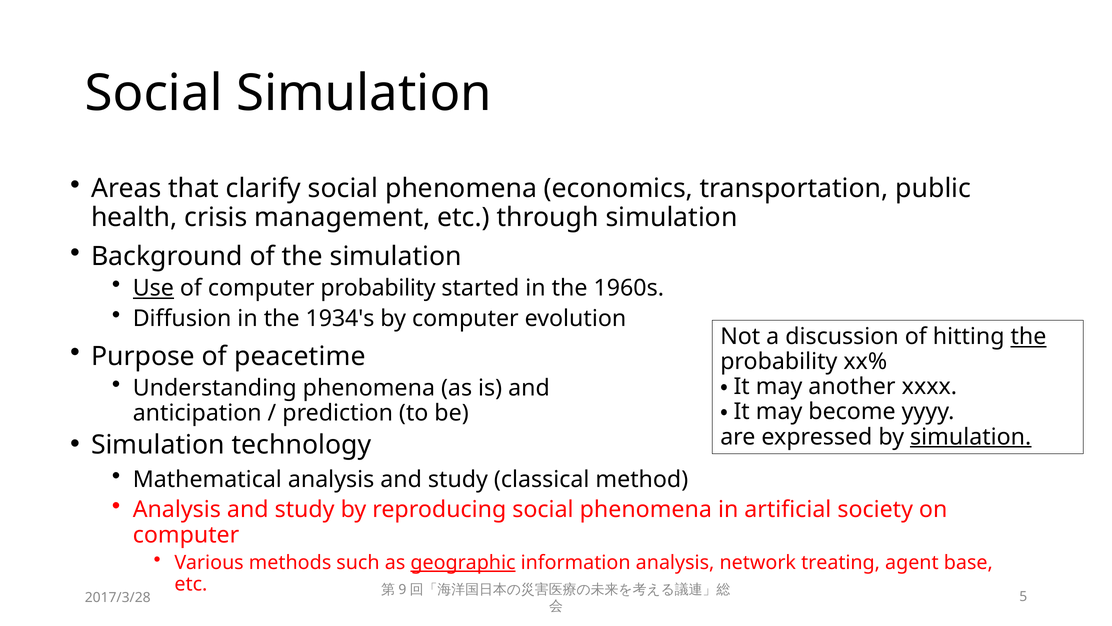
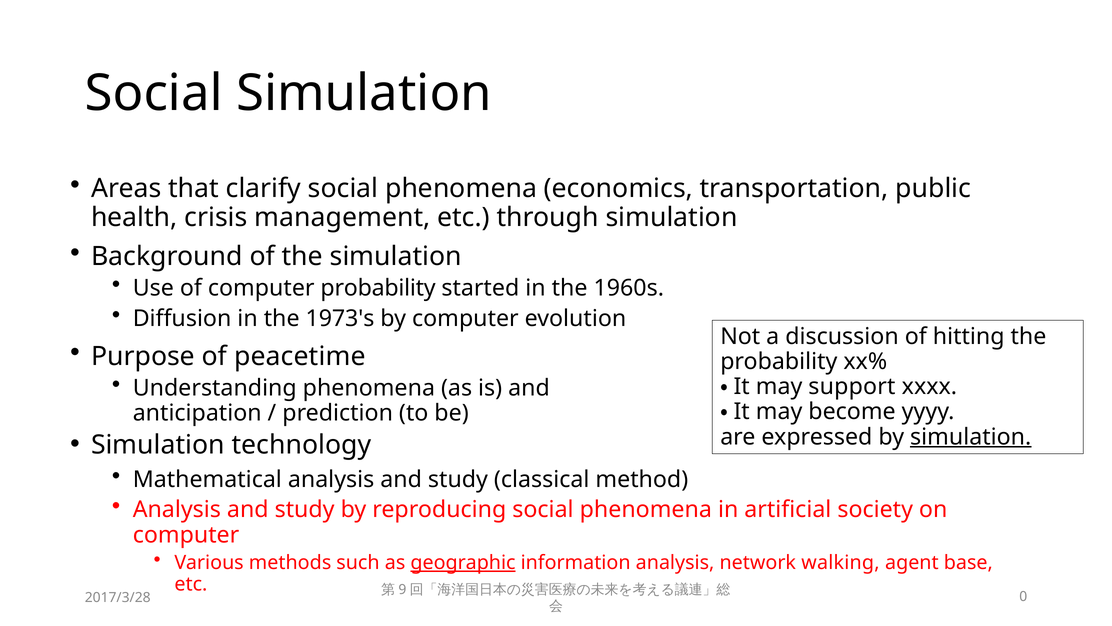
Use underline: present -> none
1934's: 1934's -> 1973's
the at (1028, 336) underline: present -> none
another: another -> support
treating: treating -> walking
5: 5 -> 0
